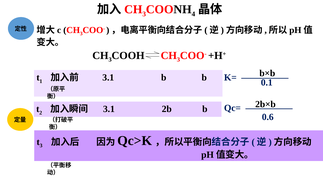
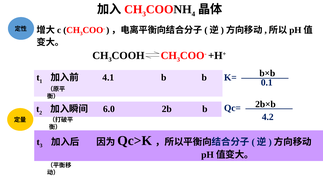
3.1 at (108, 77): 3.1 -> 4.1
3.1 at (109, 109): 3.1 -> 6.0
0.6: 0.6 -> 4.2
